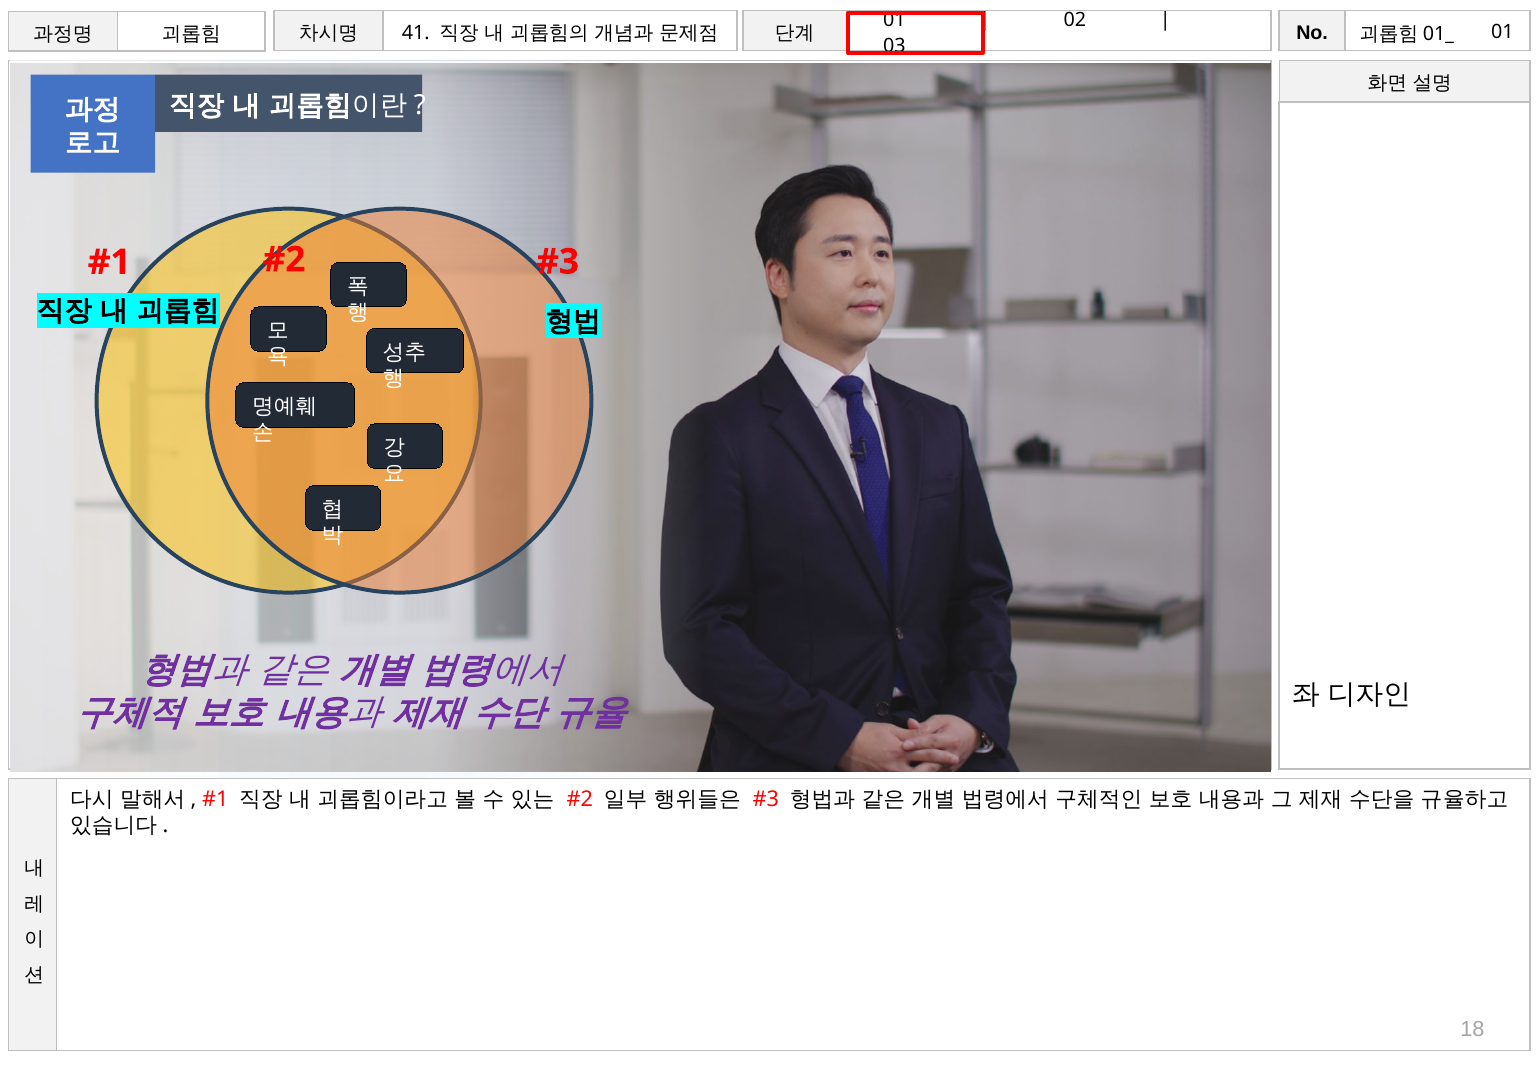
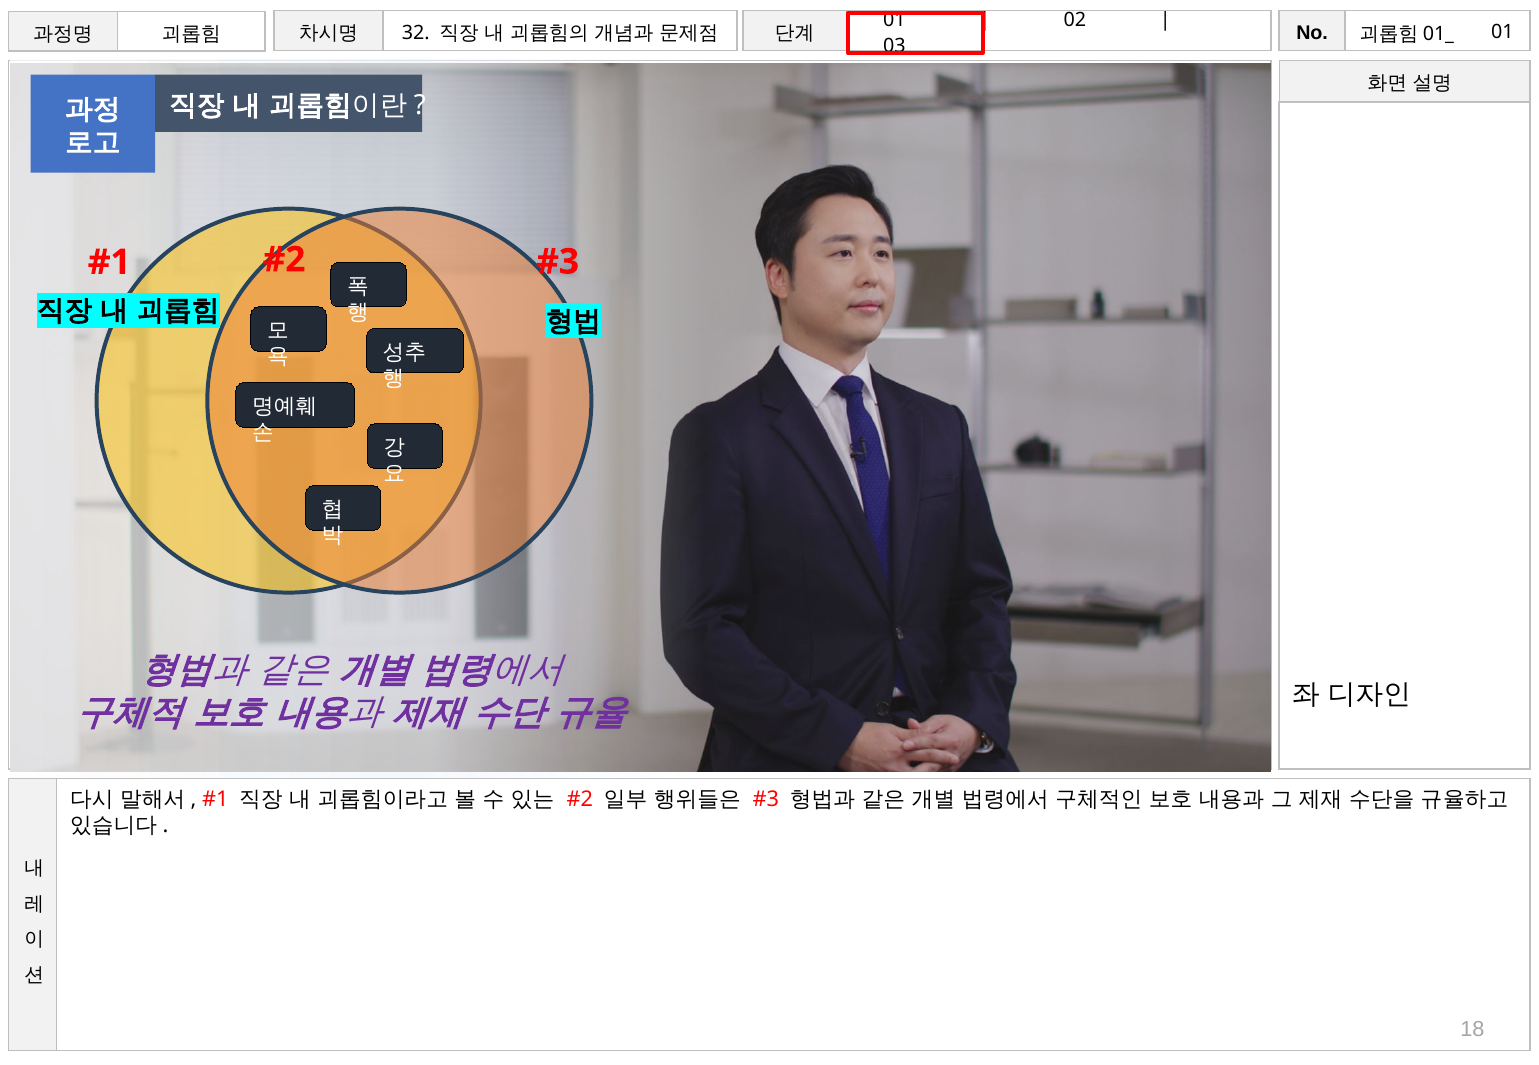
41: 41 -> 32
